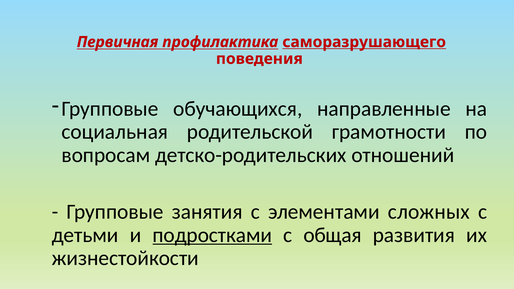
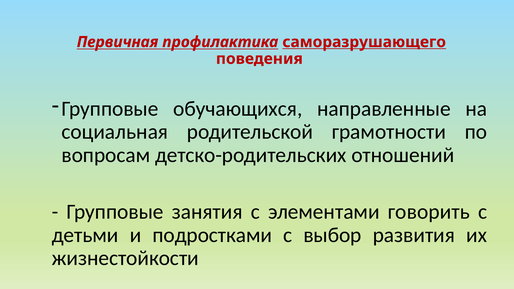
сложных: сложных -> говорить
подростками underline: present -> none
общая: общая -> выбор
